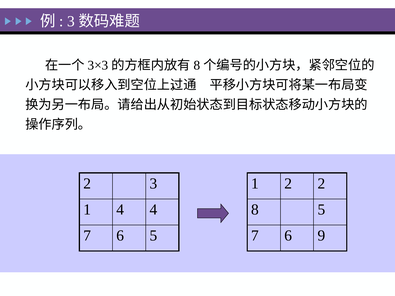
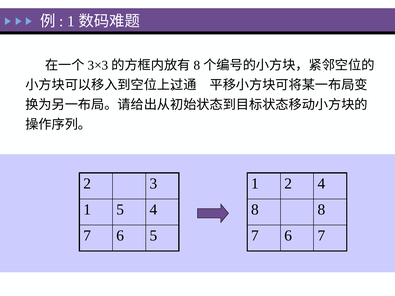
3 at (71, 21): 3 -> 1
2 2: 2 -> 4
1 4: 4 -> 5
8 5: 5 -> 8
6 9: 9 -> 7
